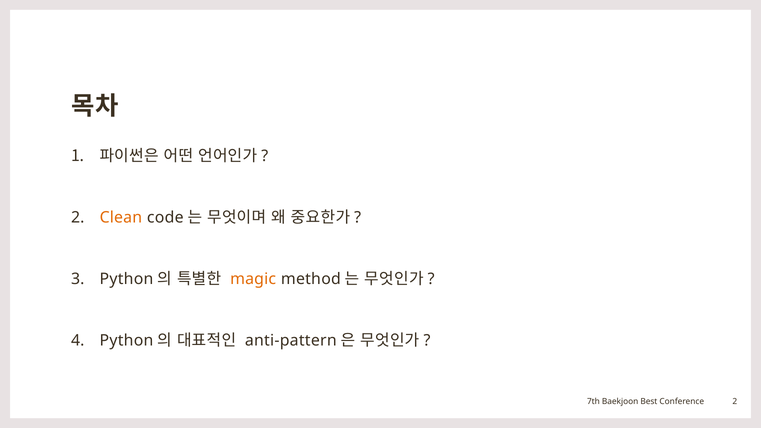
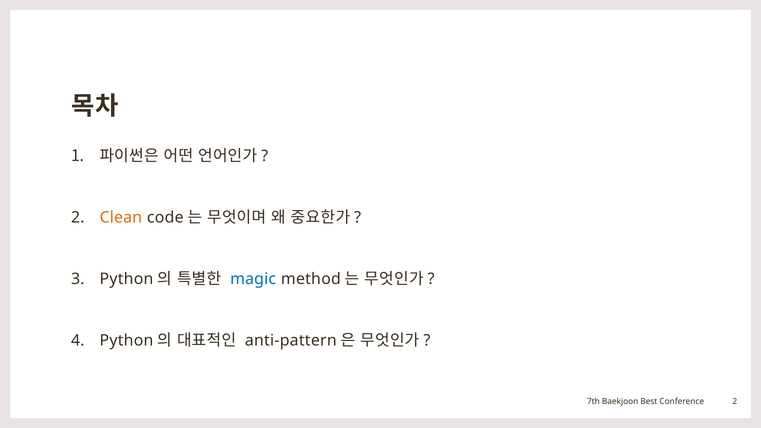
magic colour: orange -> blue
